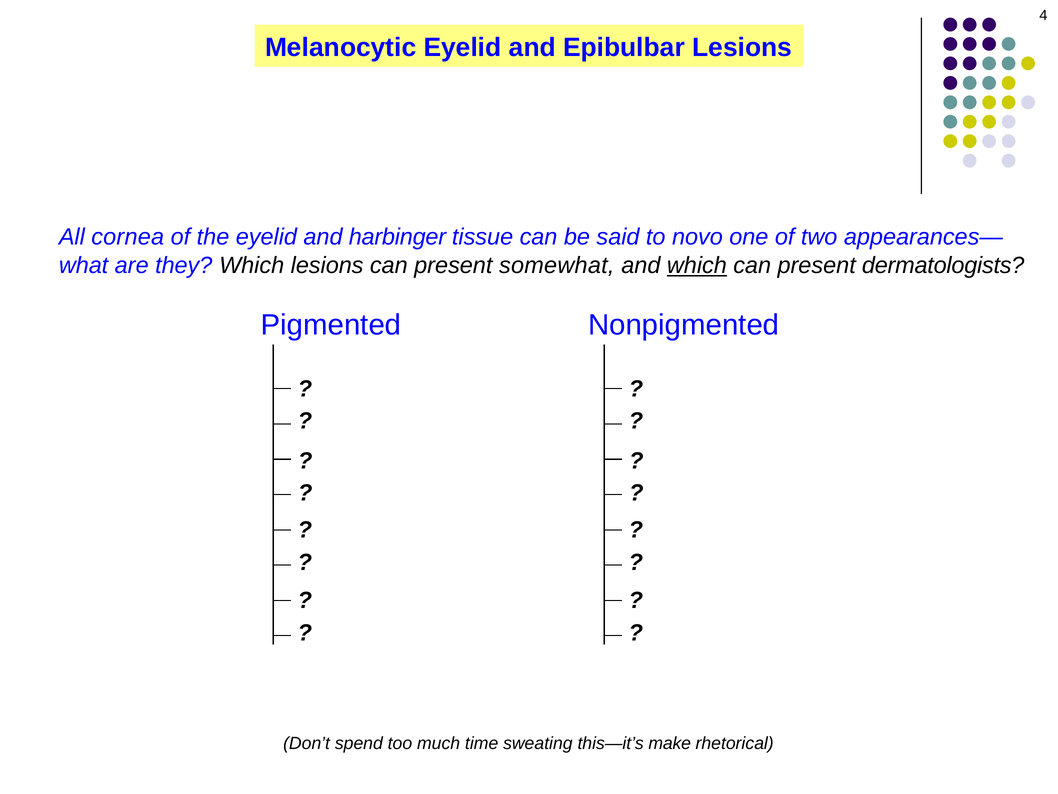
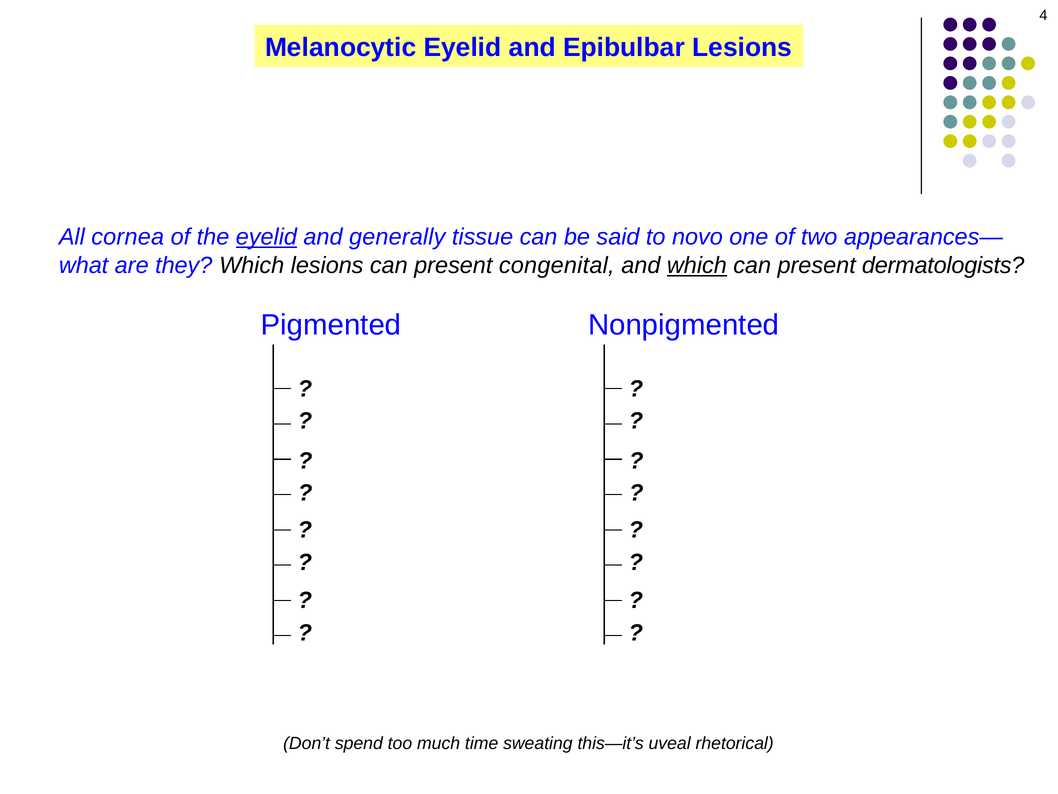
eyelid at (266, 237) underline: none -> present
harbinger: harbinger -> generally
somewhat: somewhat -> congenital
make: make -> uveal
